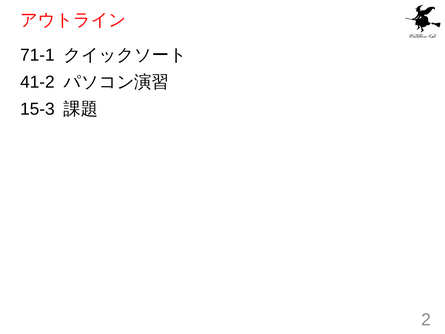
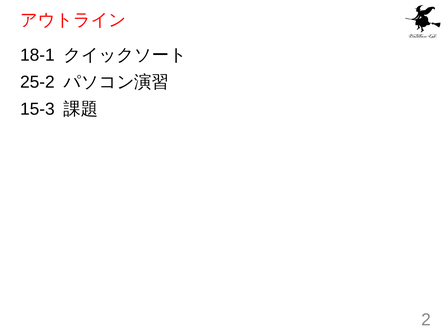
71-1: 71-1 -> 18-1
41-2: 41-2 -> 25-2
